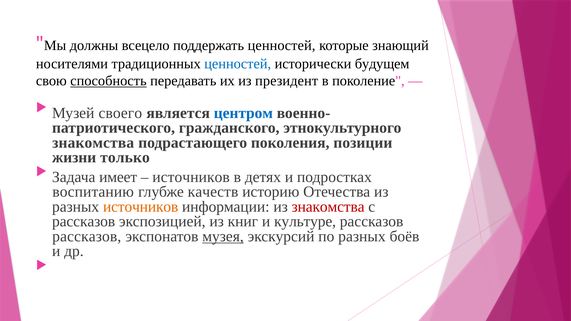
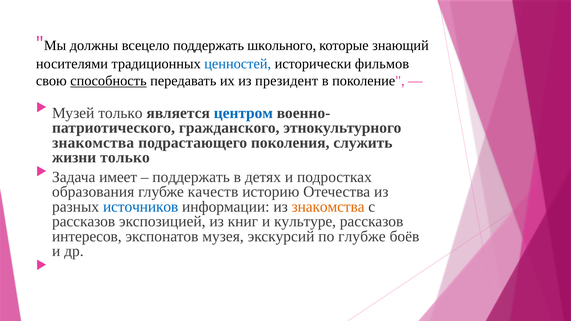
поддержать ценностей: ценностей -> школьного
будущем: будущем -> фильмов
Музей своего: своего -> только
позиции: позиции -> служить
источников at (191, 177): источников -> поддержать
воспитанию: воспитанию -> образования
источников at (141, 207) colour: orange -> blue
знакомства at (328, 207) colour: red -> orange
рассказов at (87, 237): рассказов -> интересов
музея underline: present -> none
по разных: разных -> глубже
